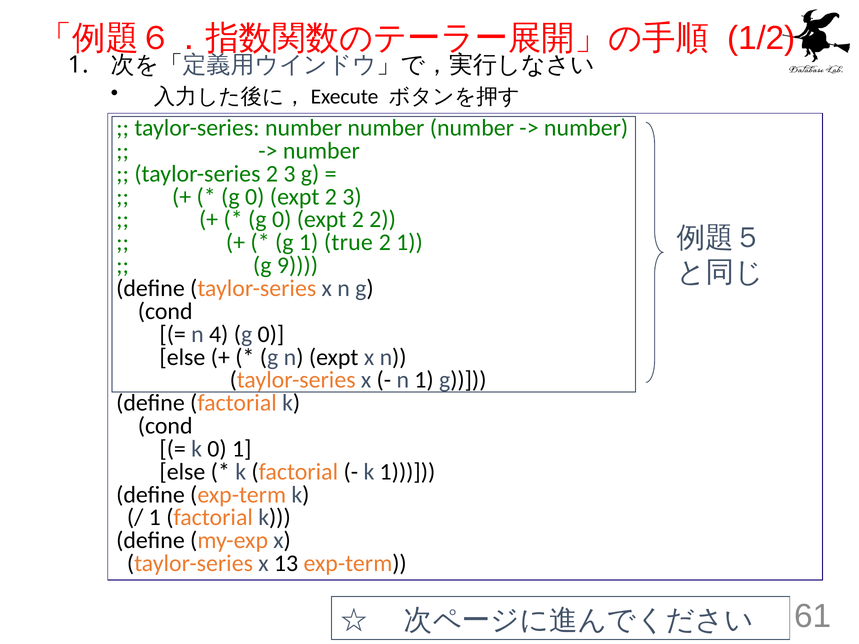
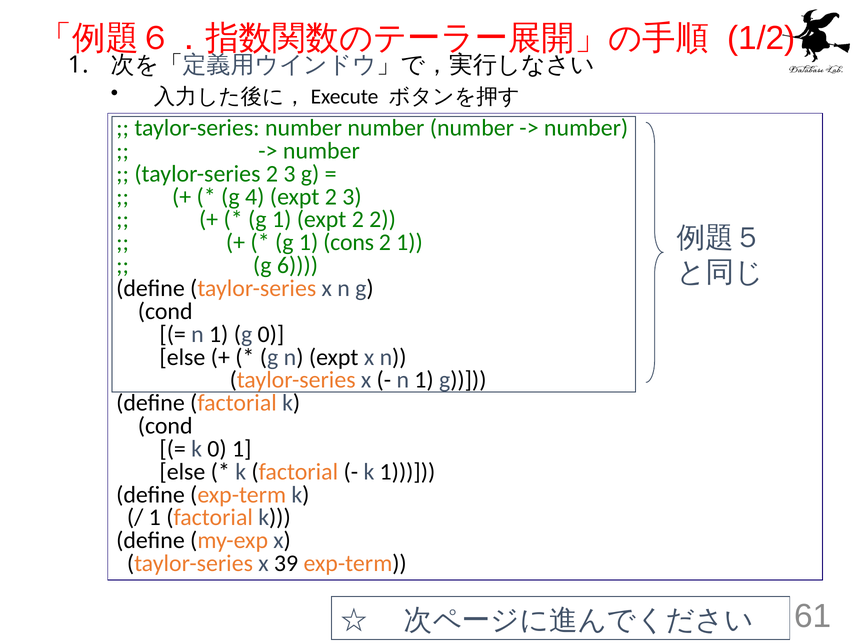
0 at (255, 197): 0 -> 4
0 at (282, 220): 0 -> 1
true: true -> cons
9: 9 -> 6
4 at (219, 334): 4 -> 1
13: 13 -> 39
